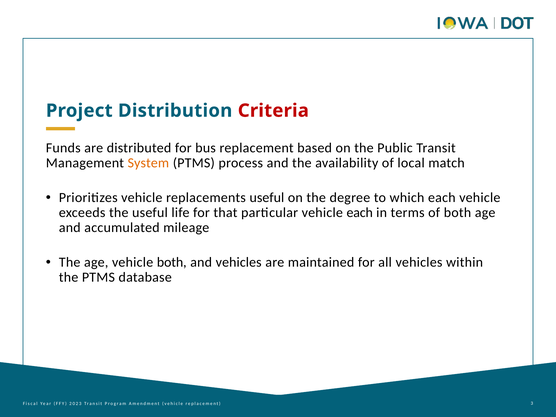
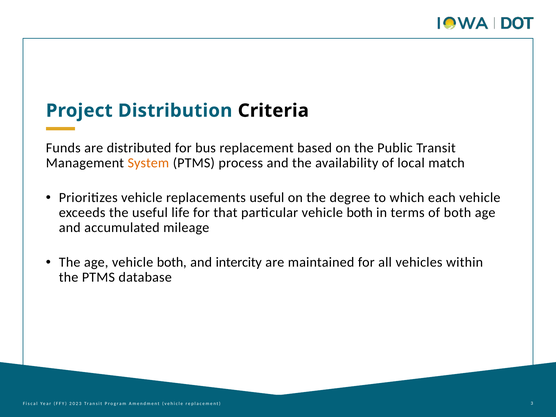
Criteria colour: red -> black
particular vehicle each: each -> both
and vehicles: vehicles -> intercity
